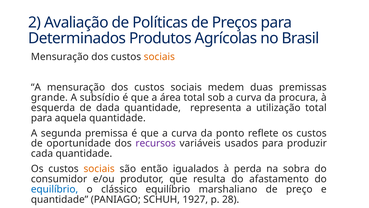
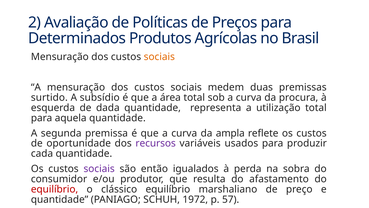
grande: grande -> surtido
ponto: ponto -> ampla
sociais at (99, 169) colour: orange -> purple
equilíbrio at (55, 189) colour: blue -> red
1927: 1927 -> 1972
28: 28 -> 57
